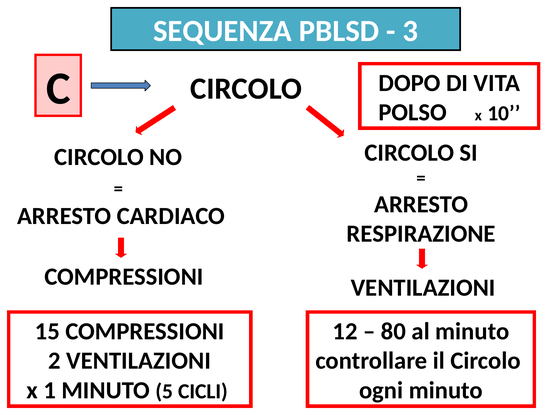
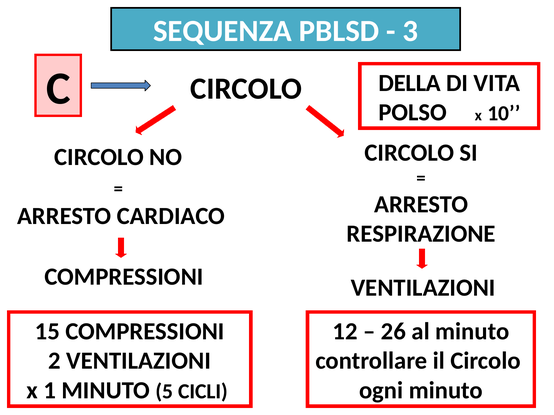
DOPO: DOPO -> DELLA
80: 80 -> 26
